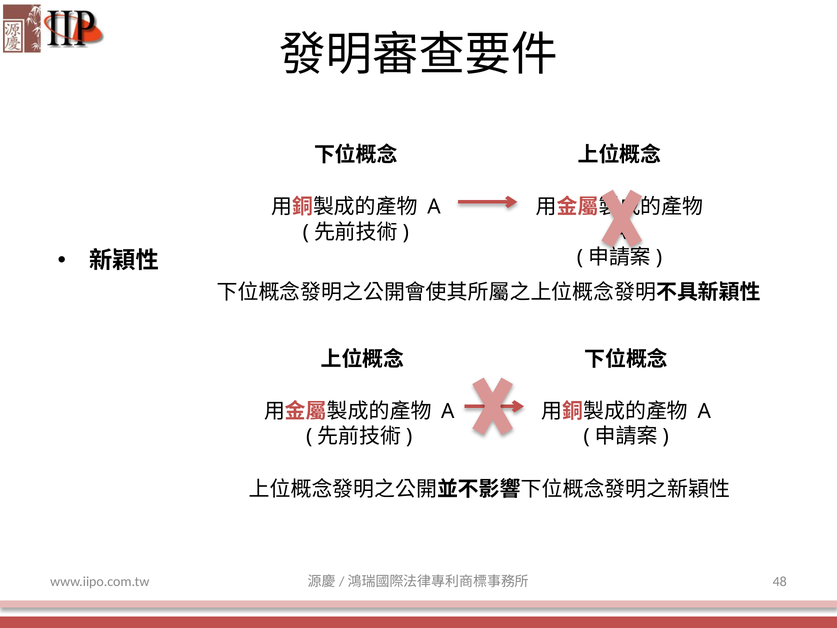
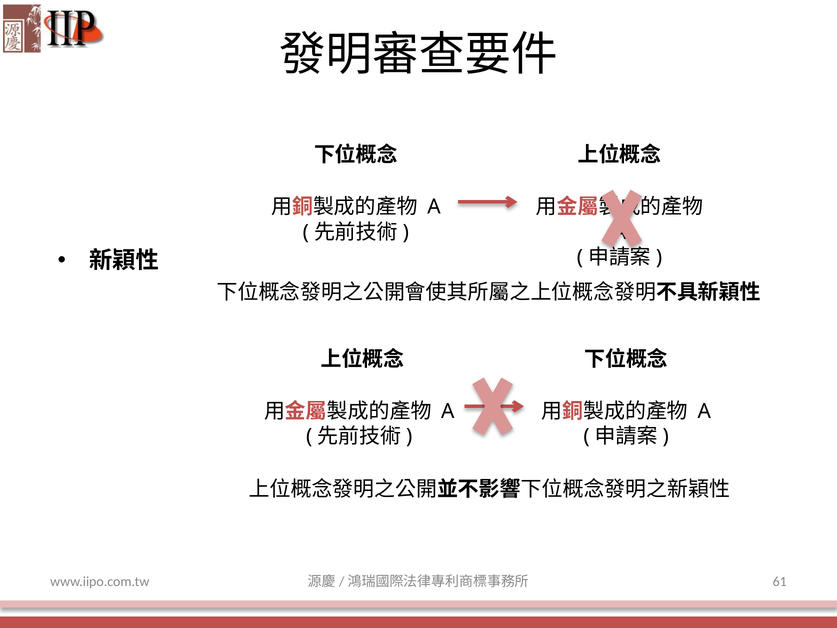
48: 48 -> 61
